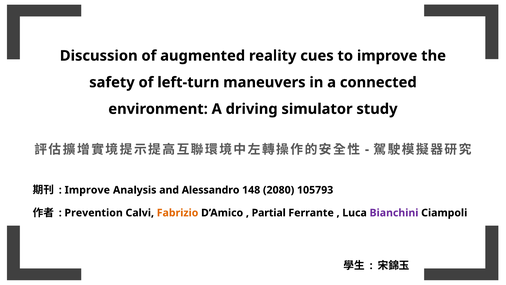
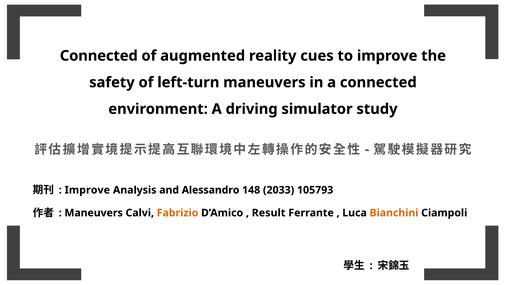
Discussion at (99, 56): Discussion -> Connected
2080: 2080 -> 2033
Prevention at (94, 213): Prevention -> Maneuvers
Partial: Partial -> Result
Bianchini colour: purple -> orange
